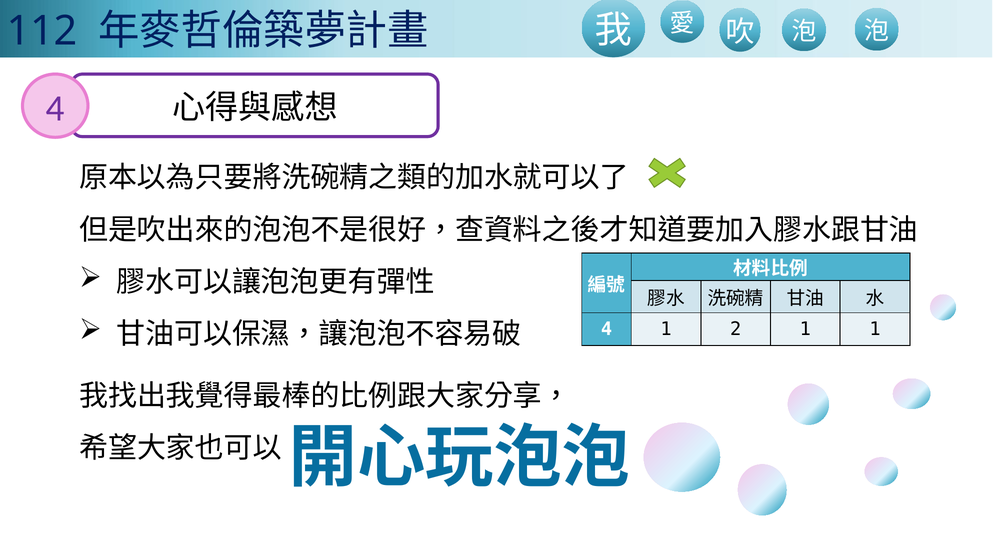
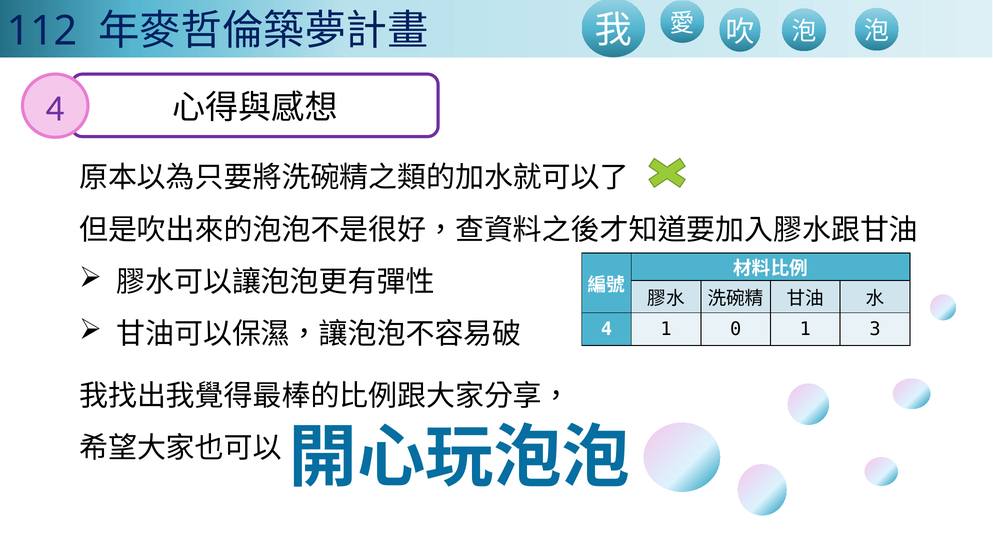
2: 2 -> 0
1 1: 1 -> 3
